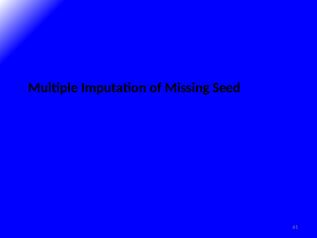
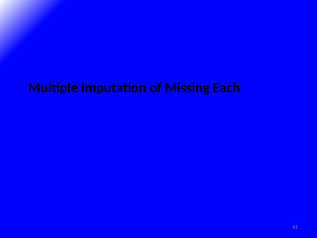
Seed: Seed -> Each
